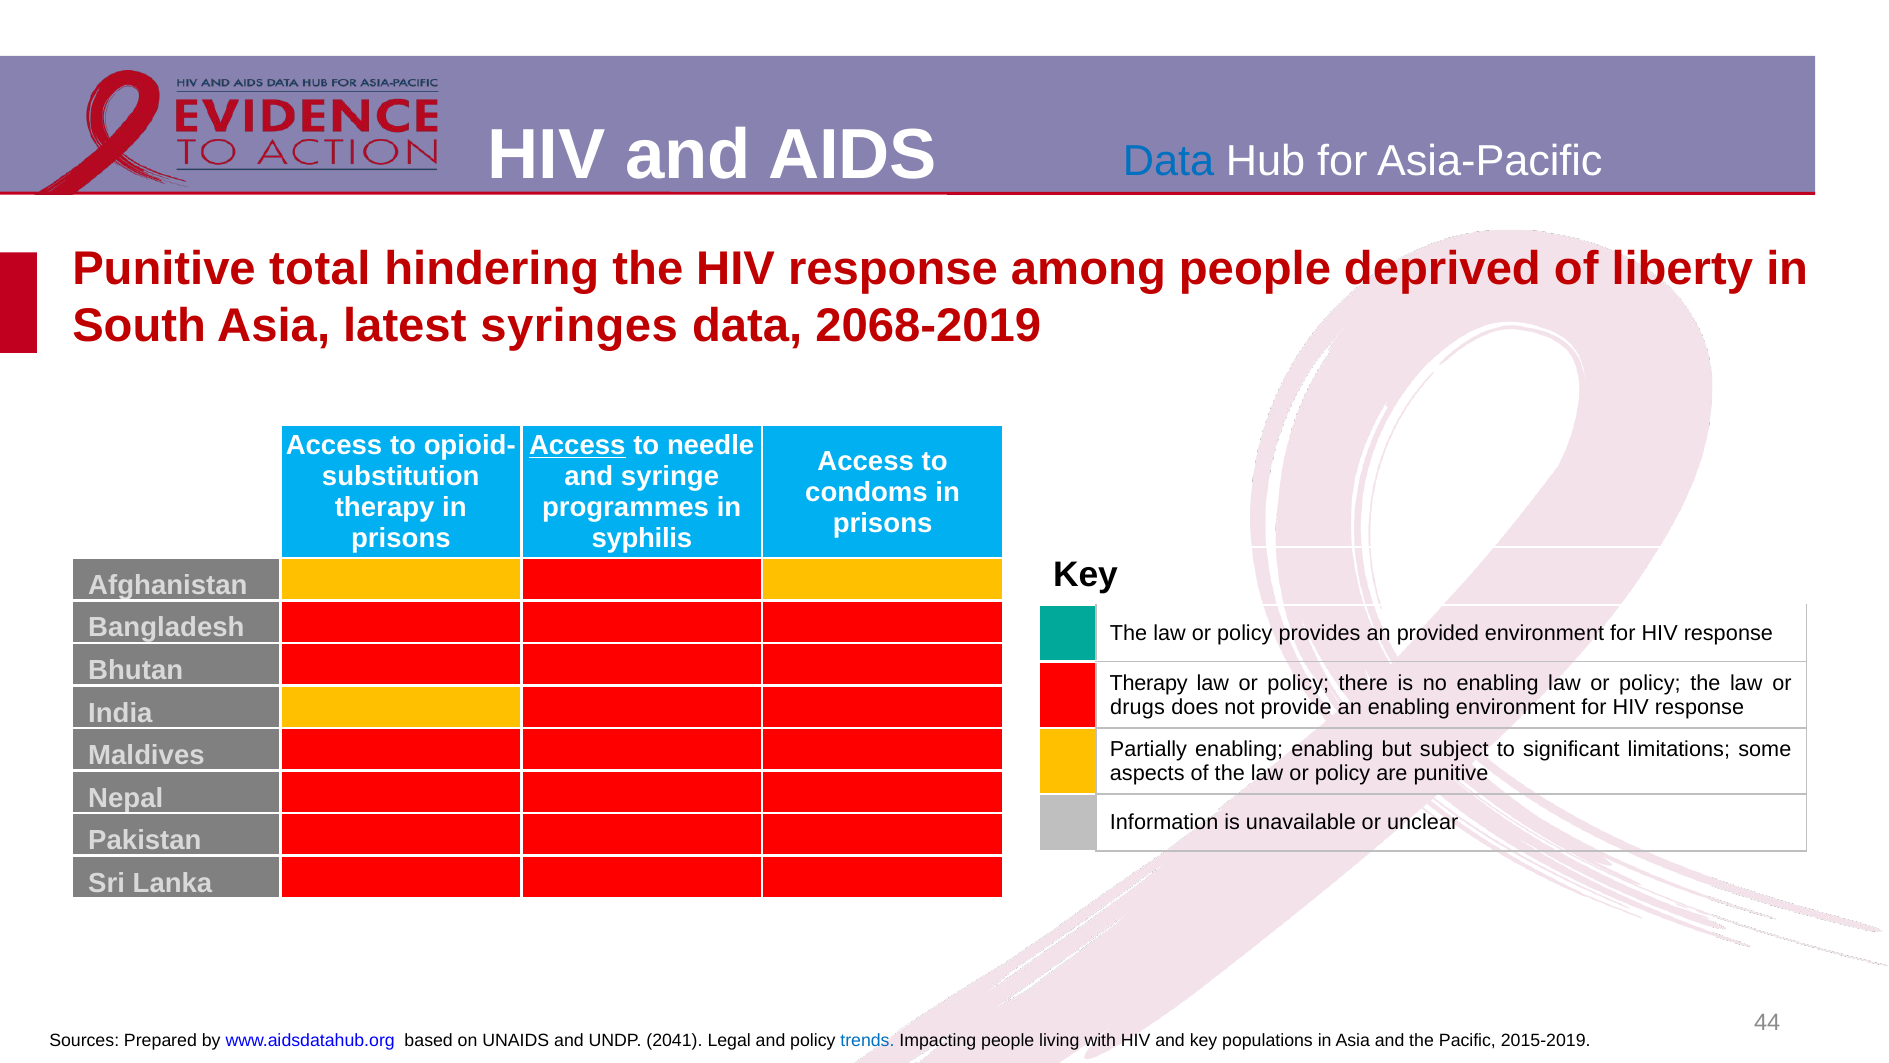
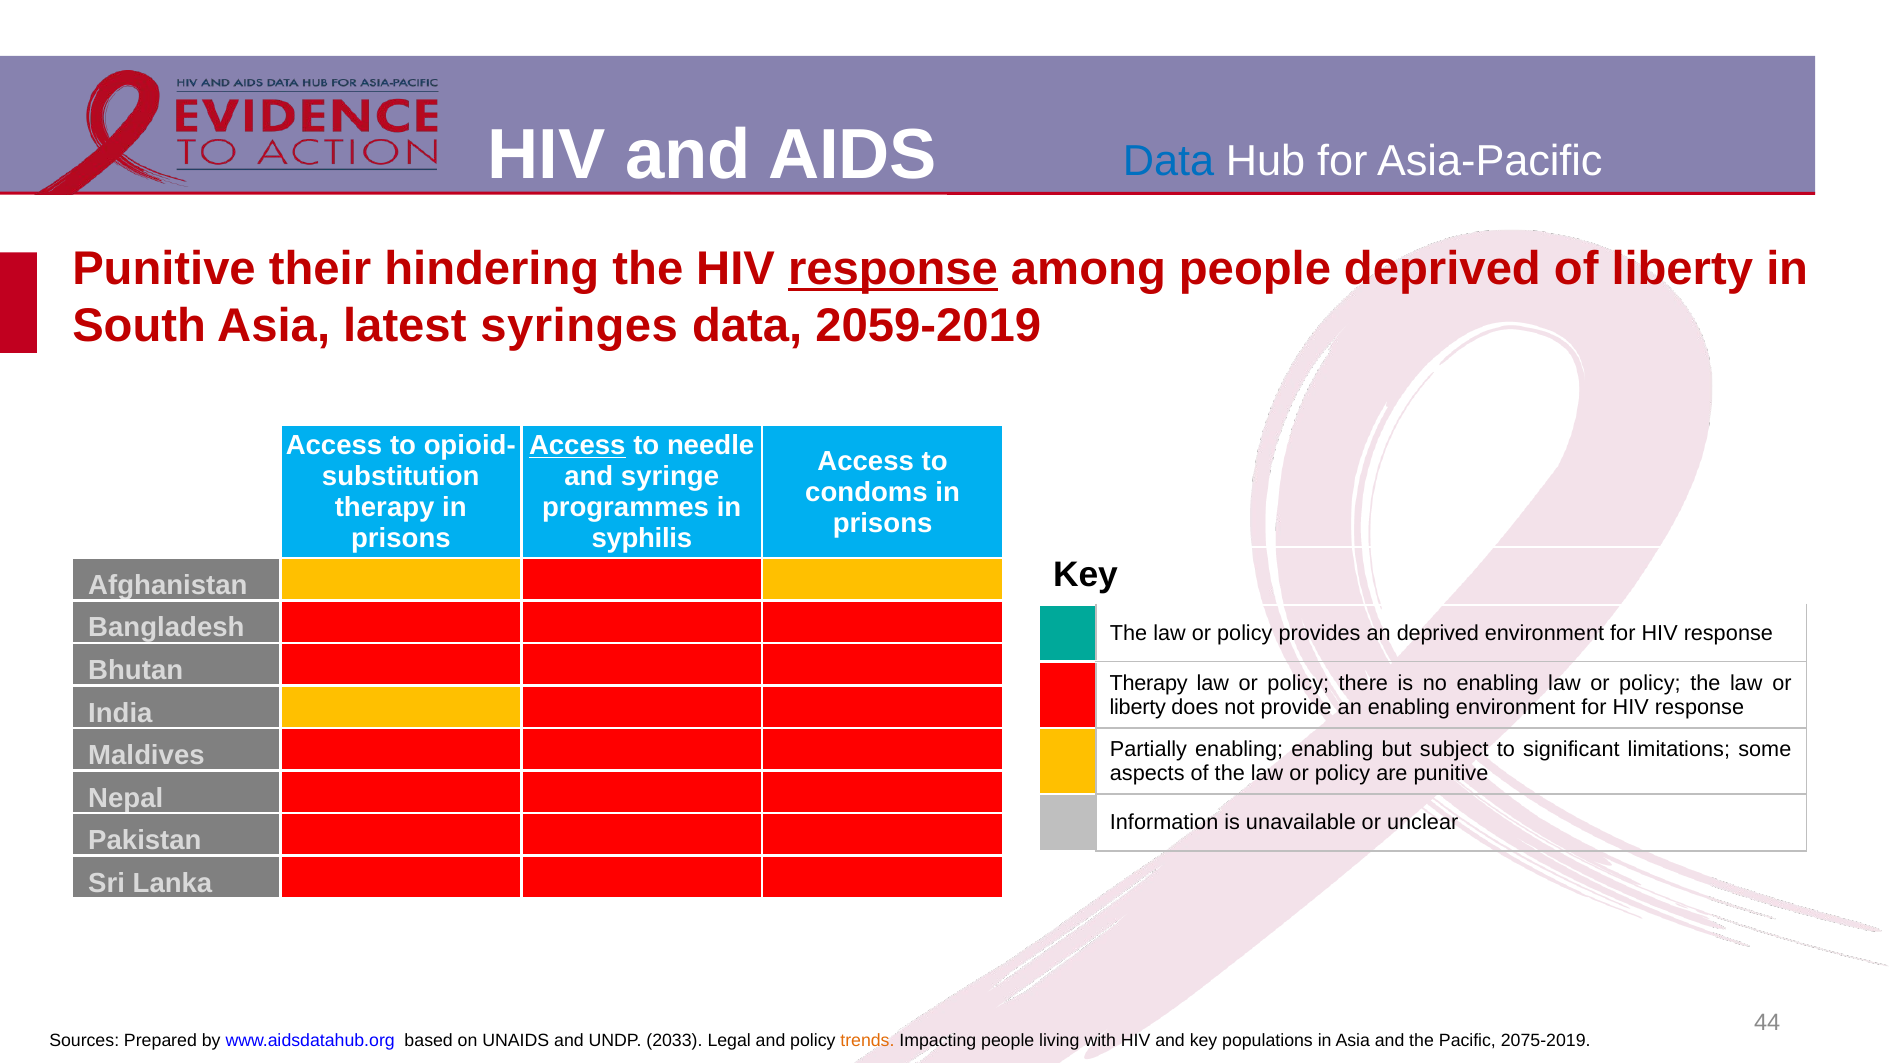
total: total -> their
response at (893, 269) underline: none -> present
2068-2019: 2068-2019 -> 2059-2019
an provided: provided -> deprived
drugs at (1138, 707): drugs -> liberty
2041: 2041 -> 2033
trends colour: blue -> orange
2015-2019: 2015-2019 -> 2075-2019
